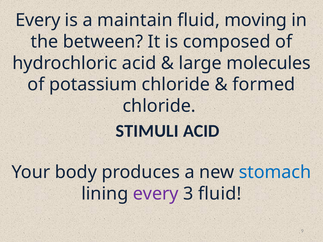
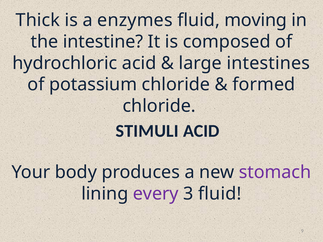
Every at (38, 20): Every -> Thick
maintain: maintain -> enzymes
between: between -> intestine
molecules: molecules -> intestines
stomach colour: blue -> purple
